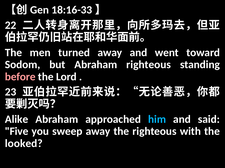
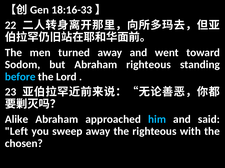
before colour: pink -> light blue
Five: Five -> Left
looked: looked -> chosen
